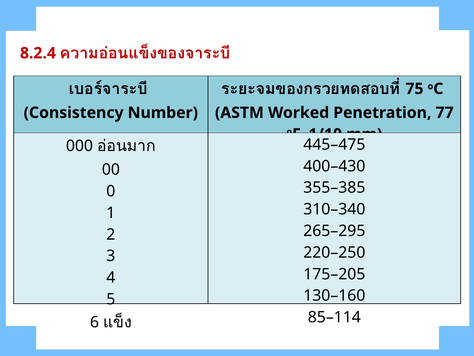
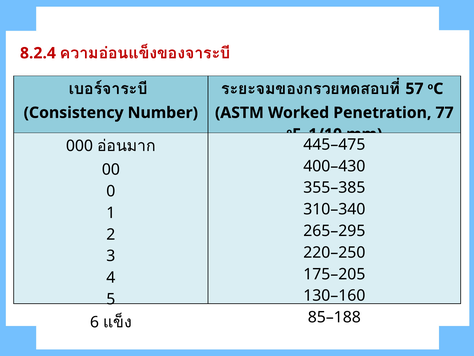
75: 75 -> 57
85–114: 85–114 -> 85–188
